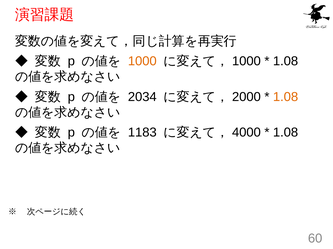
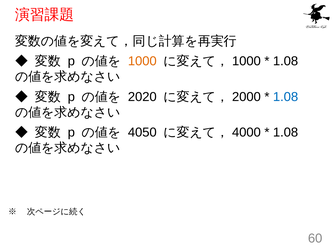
2034: 2034 -> 2020
1.08 at (286, 97) colour: orange -> blue
1183: 1183 -> 4050
